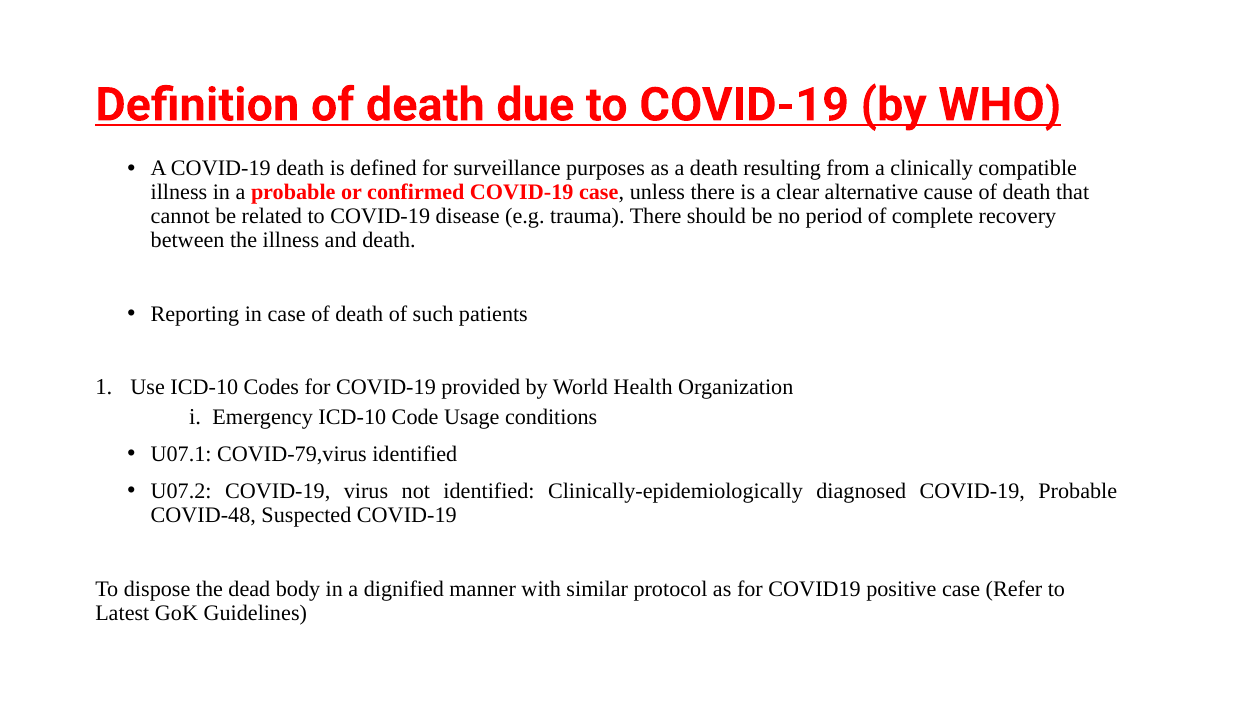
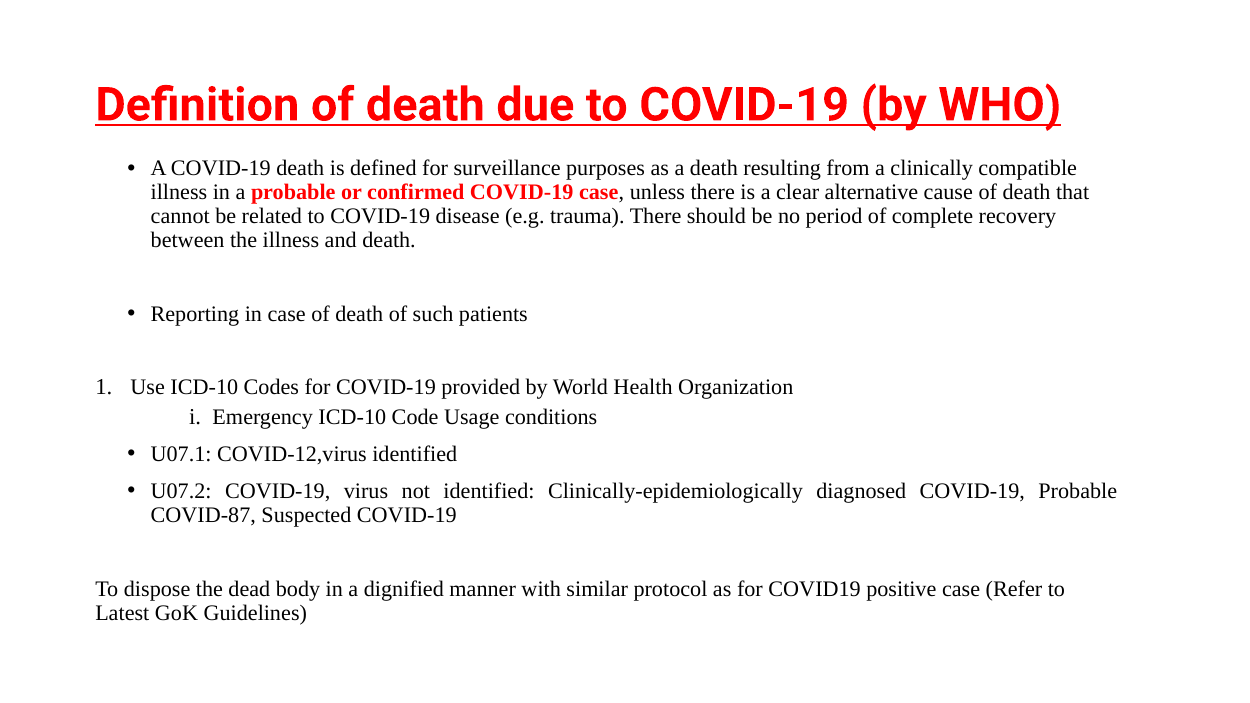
COVID-79,virus: COVID-79,virus -> COVID-12,virus
COVID-48: COVID-48 -> COVID-87
